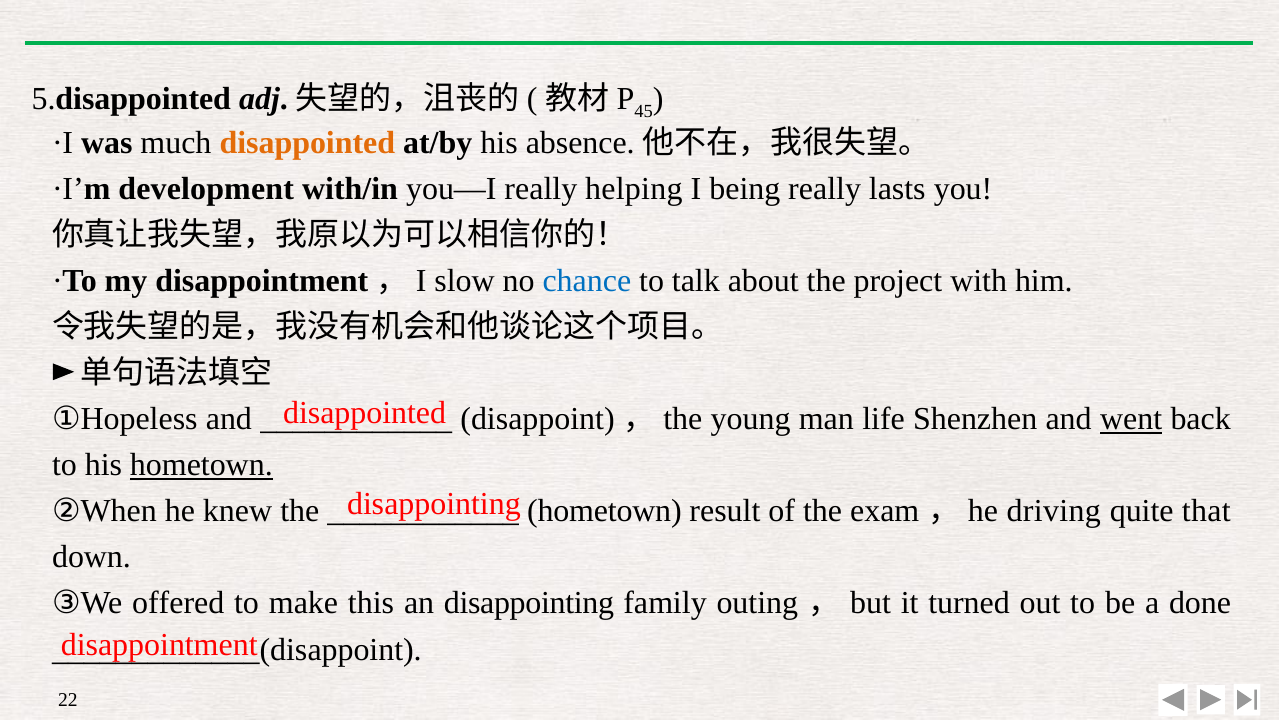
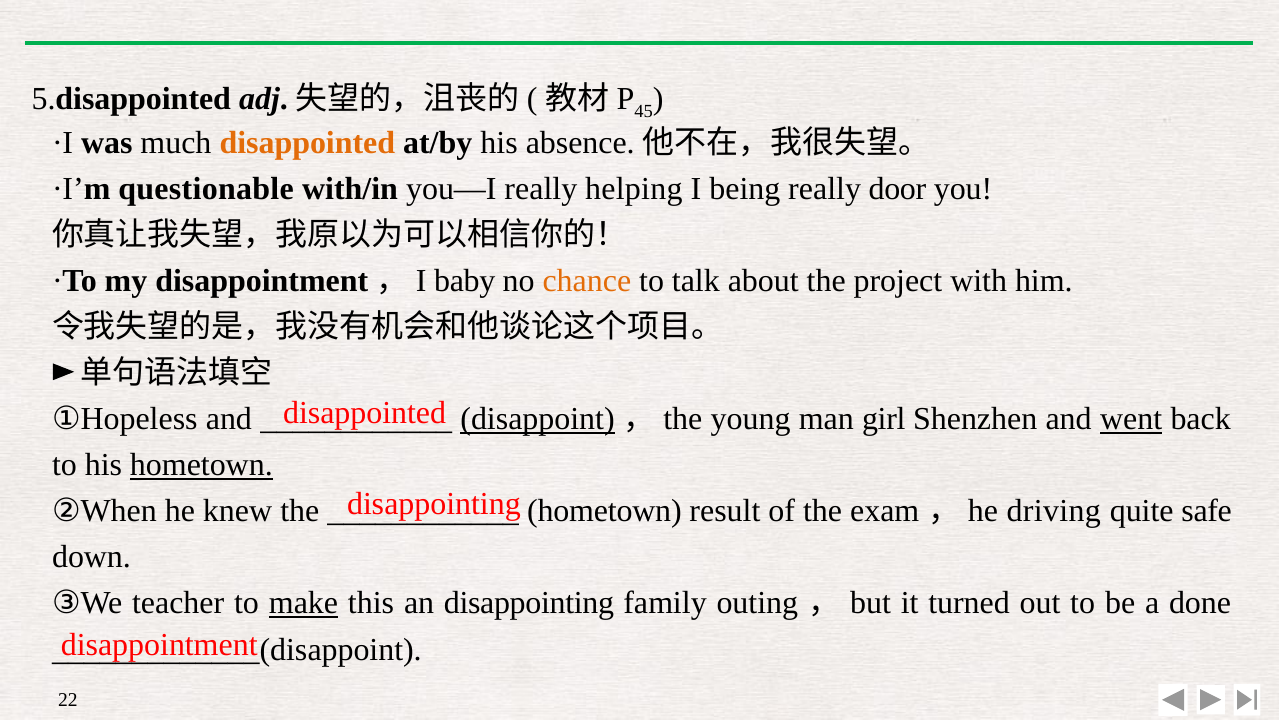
development: development -> questionable
lasts: lasts -> door
slow: slow -> baby
chance colour: blue -> orange
disappoint underline: none -> present
life: life -> girl
that: that -> safe
offered: offered -> teacher
make underline: none -> present
